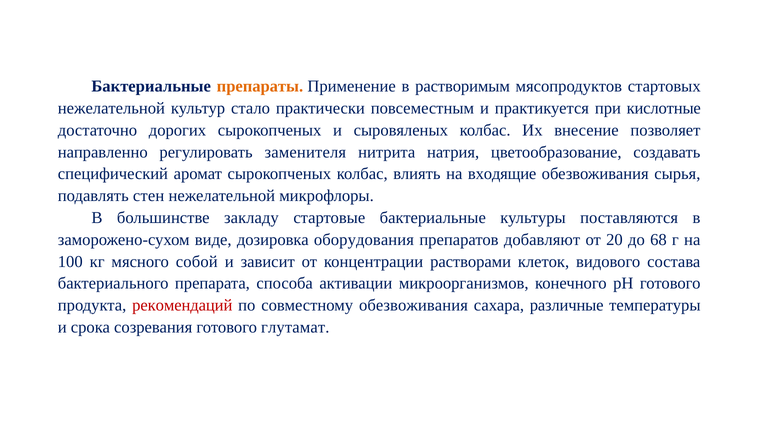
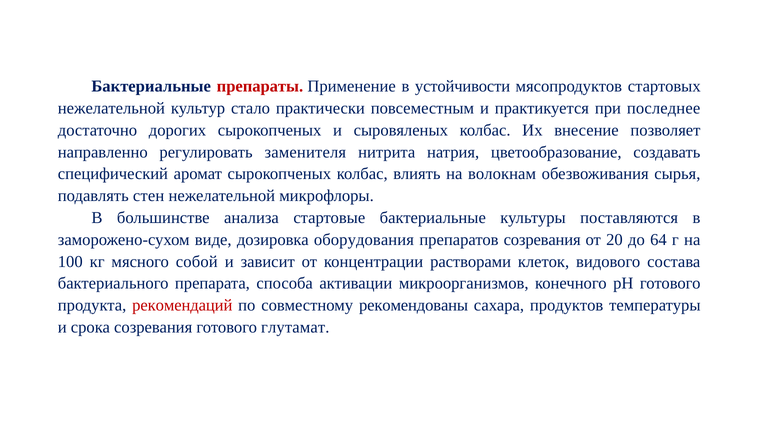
препараты colour: orange -> red
растворимым: растворимым -> устойчивости
кислотные: кислотные -> последнее
входящие: входящие -> волокнам
закладу: закладу -> анализа
препаратов добавляют: добавляют -> созревания
68: 68 -> 64
совместному обезвоживания: обезвоживания -> рекомендованы
различные: различные -> продуктов
